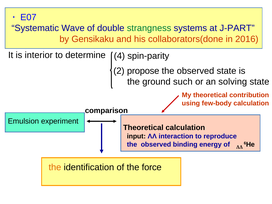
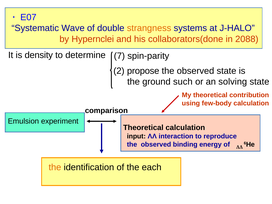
strangness colour: green -> orange
J-PART: J-PART -> J-HALO
Gensikaku: Gensikaku -> Hypernclei
2016: 2016 -> 2088
interior: interior -> density
4: 4 -> 7
force: force -> each
